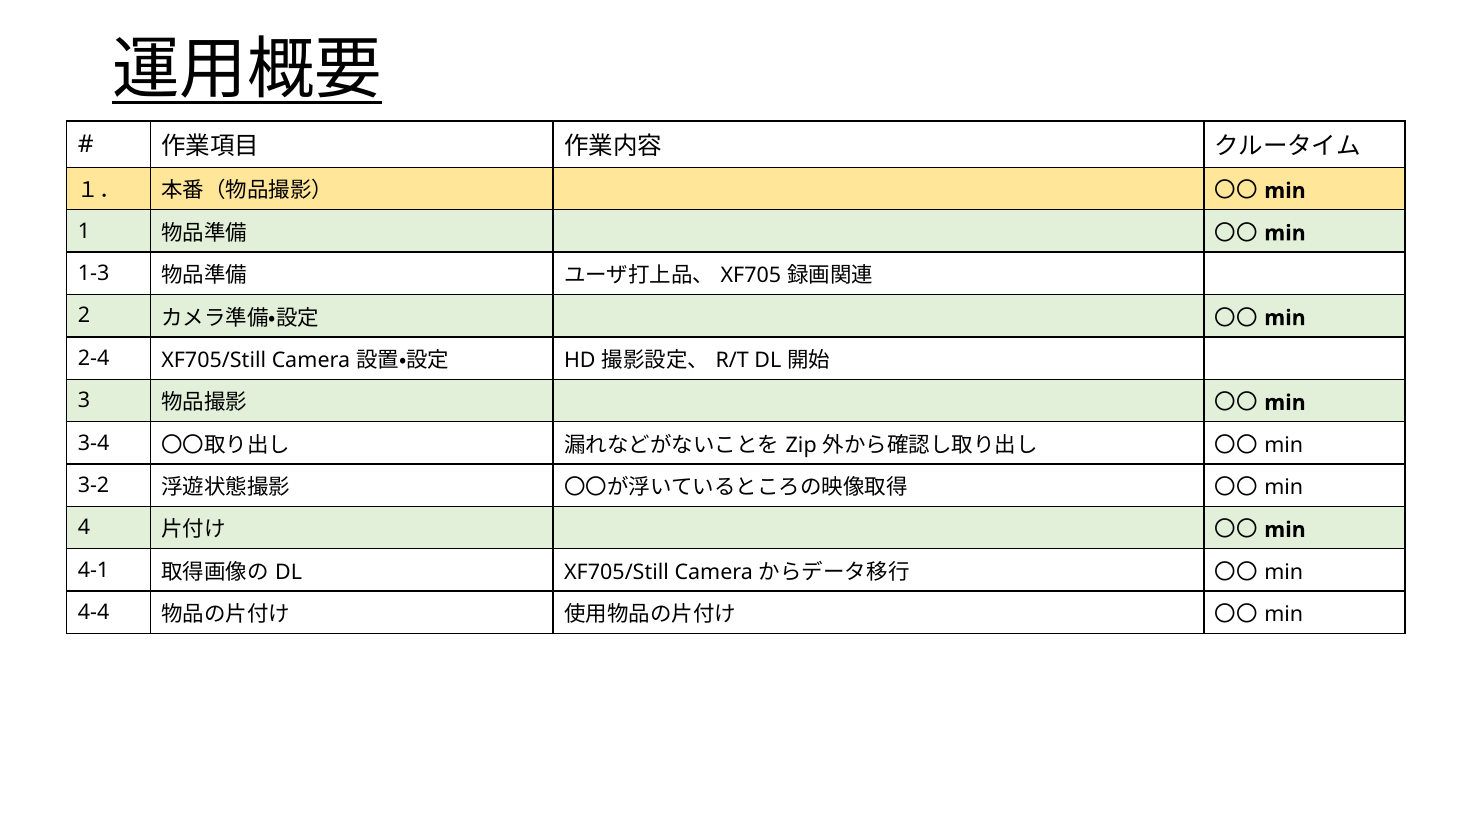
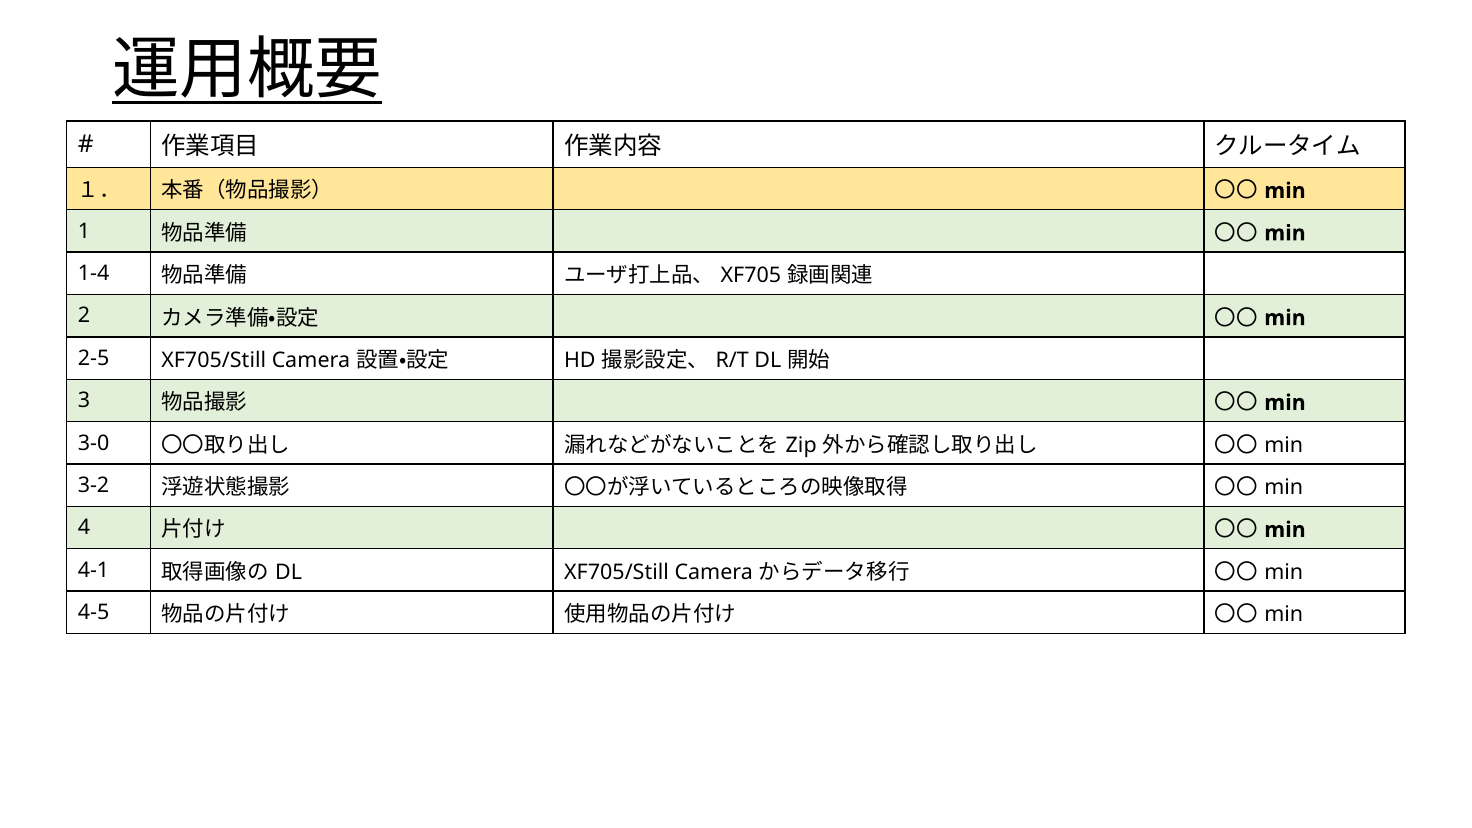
1-3: 1-3 -> 1-4
2-4: 2-4 -> 2-5
3-4: 3-4 -> 3-0
4-4: 4-4 -> 4-5
